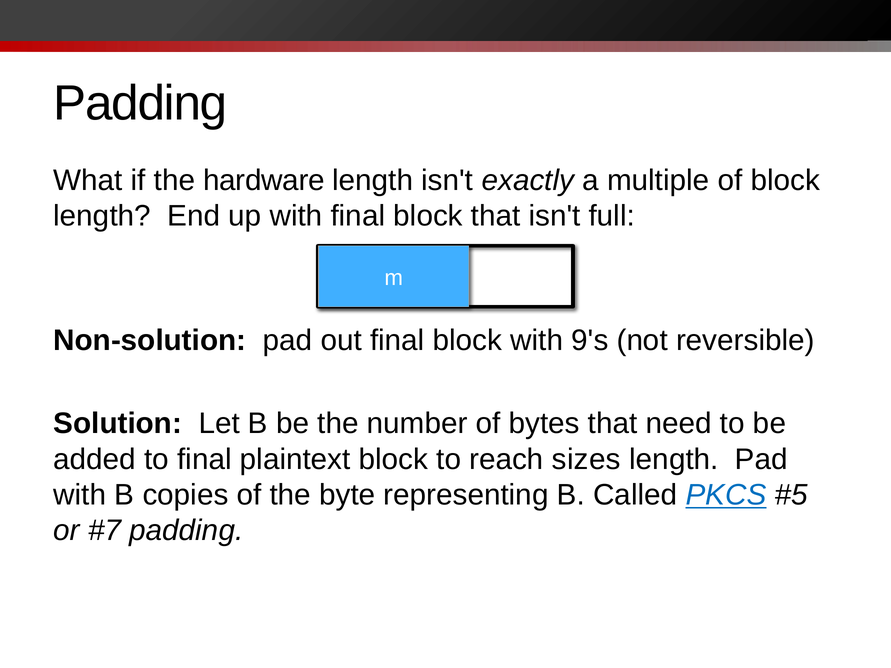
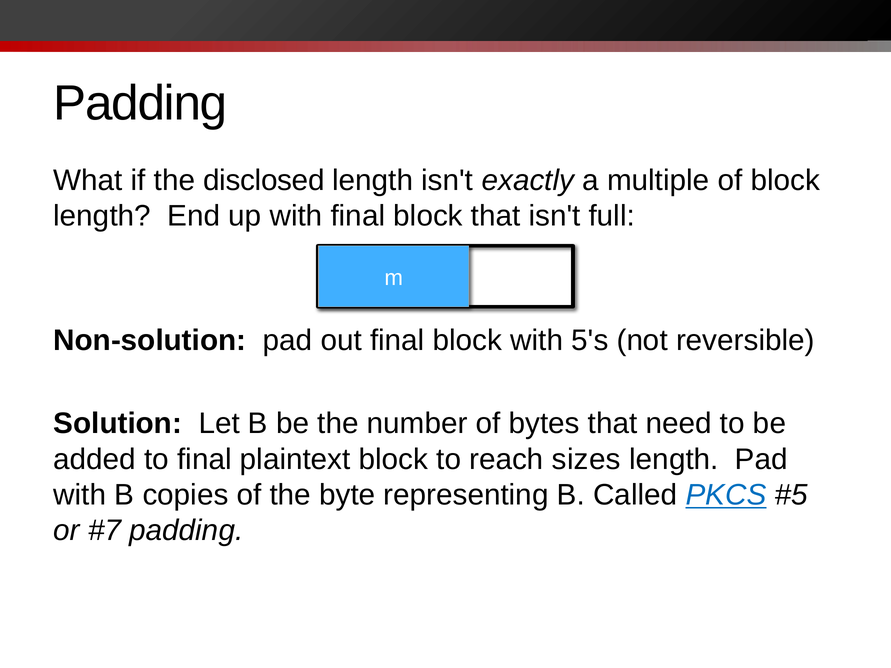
hardware: hardware -> disclosed
9's: 9's -> 5's
